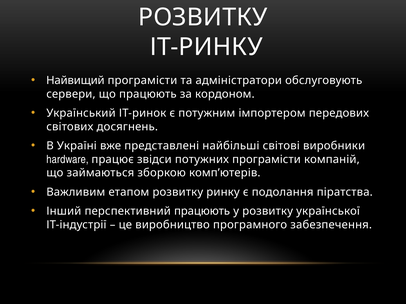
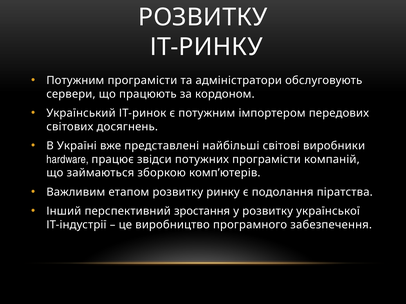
Найвищий at (75, 81): Найвищий -> Потужним
перспективний працюють: працюють -> зростання
